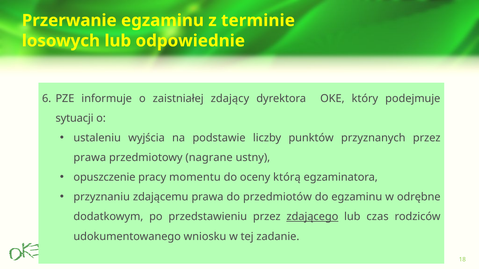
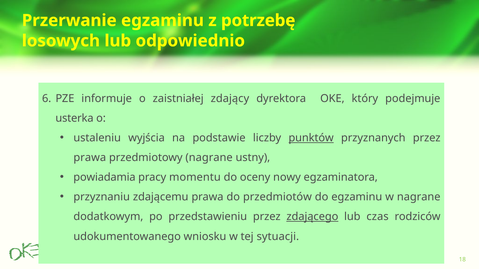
terminie: terminie -> potrzebę
odpowiednie: odpowiednie -> odpowiednio
sytuacji: sytuacji -> usterka
punktów underline: none -> present
opuszczenie: opuszczenie -> powiadamia
którą: którą -> nowy
w odrębne: odrębne -> nagrane
zadanie: zadanie -> sytuacji
